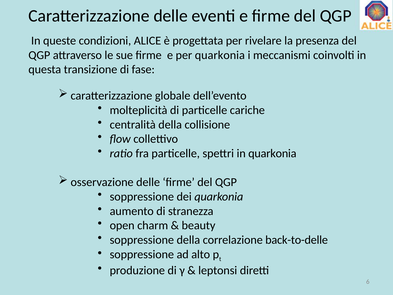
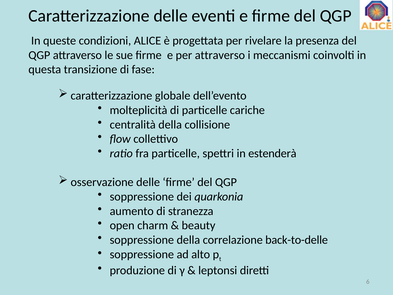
per quarkonia: quarkonia -> attraverso
in quarkonia: quarkonia -> estenderà
